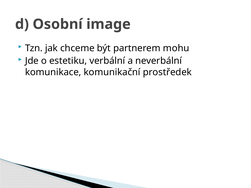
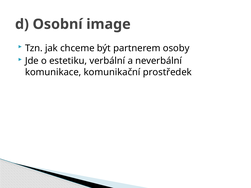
mohu: mohu -> osoby
